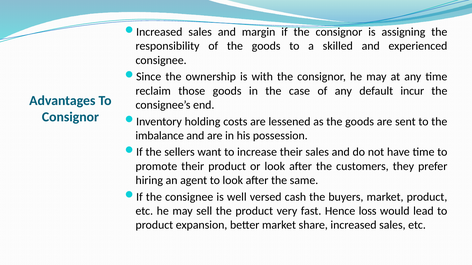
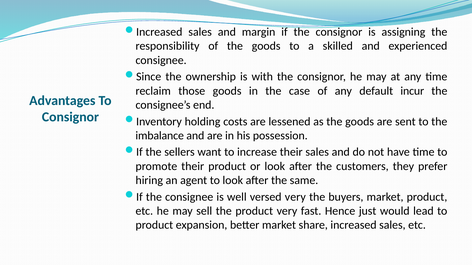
versed cash: cash -> very
loss: loss -> just
